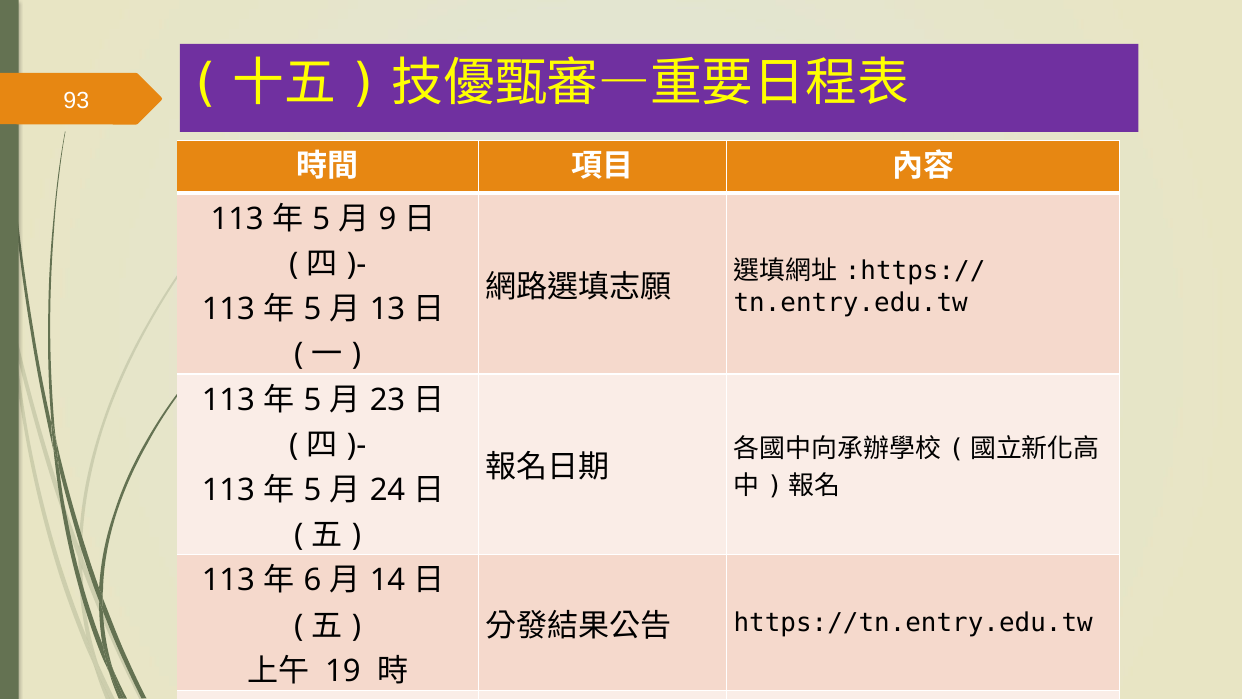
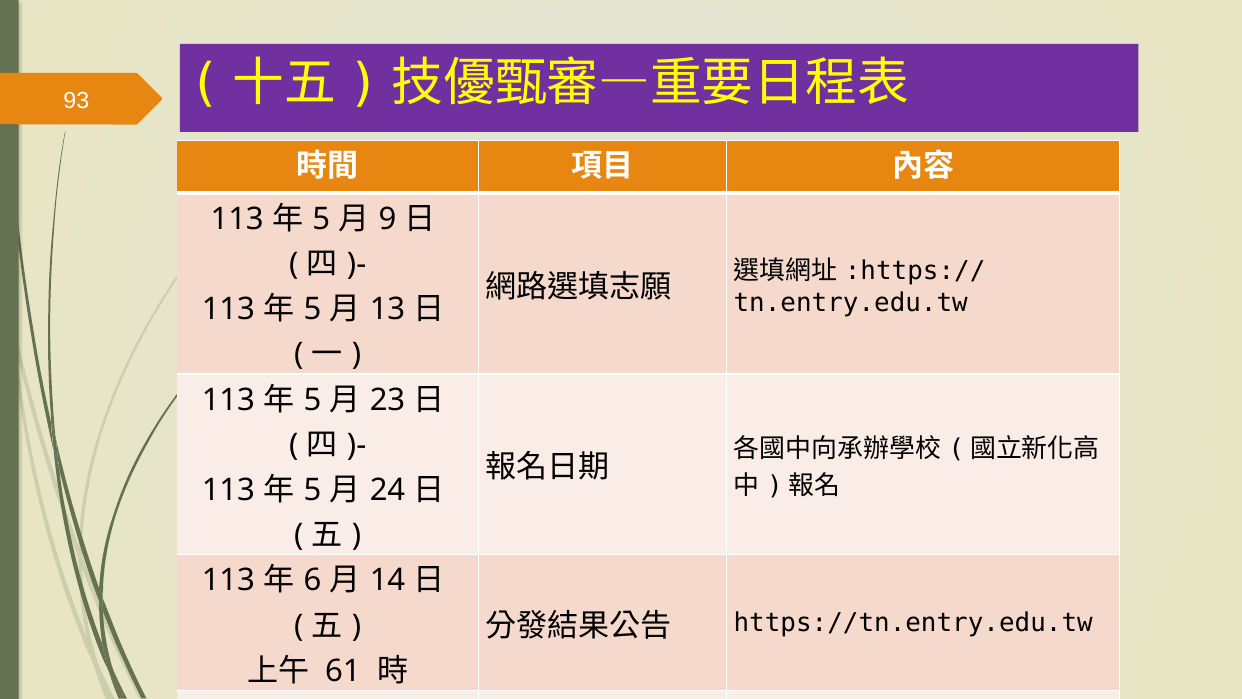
19: 19 -> 61
